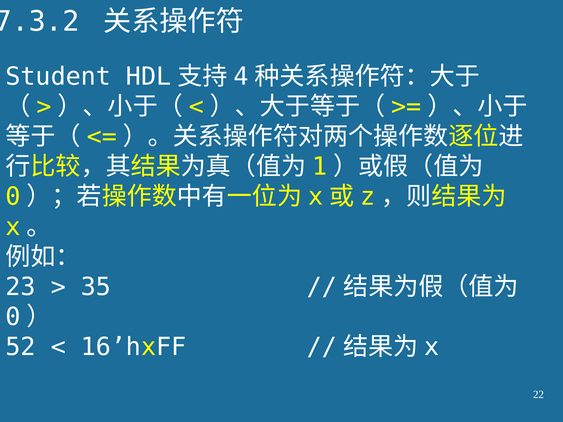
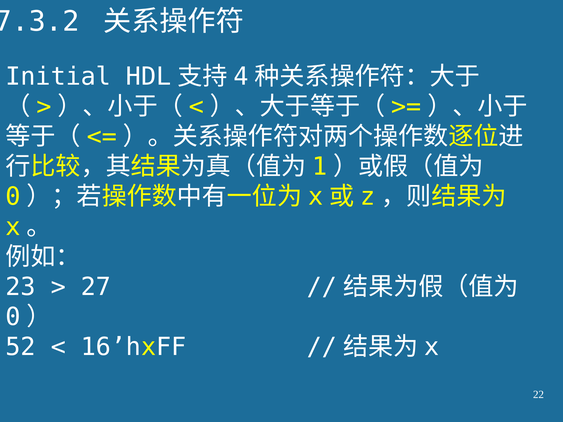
Student: Student -> Initial
35: 35 -> 27
